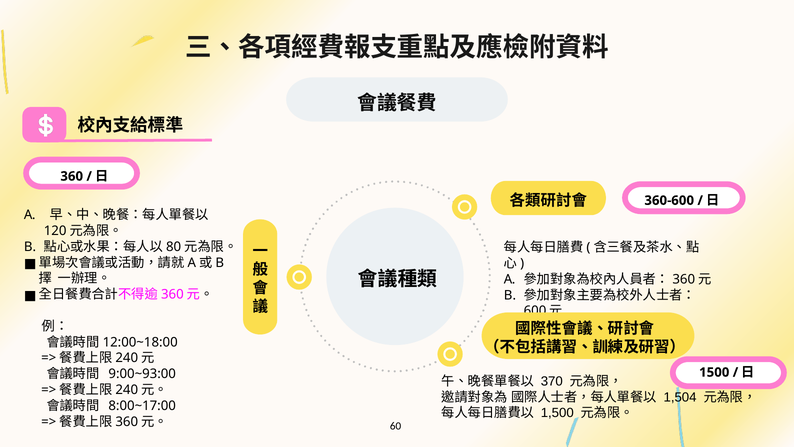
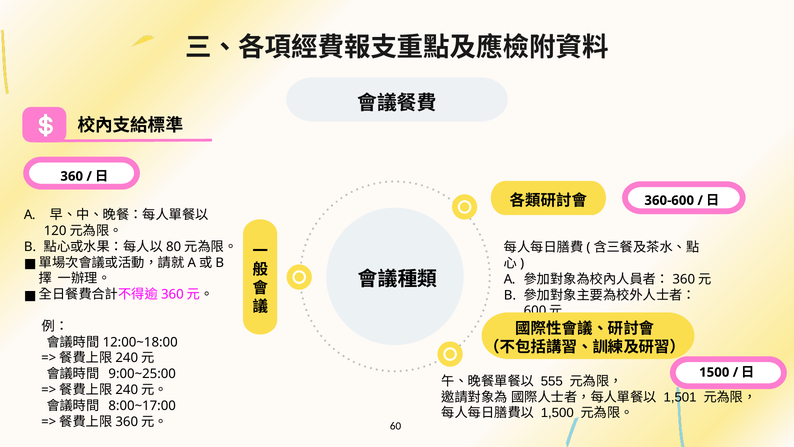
9:00~93:00: 9:00~93:00 -> 9:00~25:00
370: 370 -> 555
1,504: 1,504 -> 1,501
